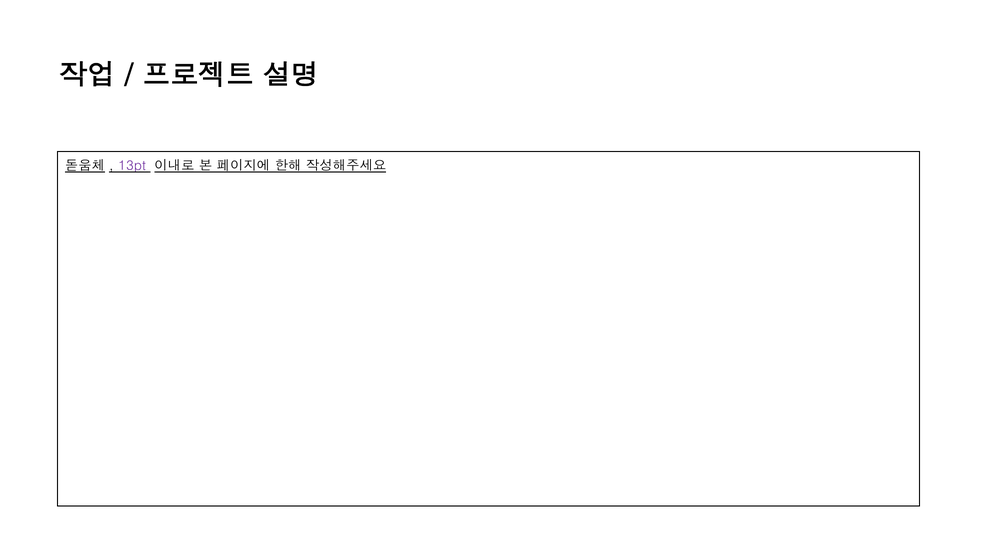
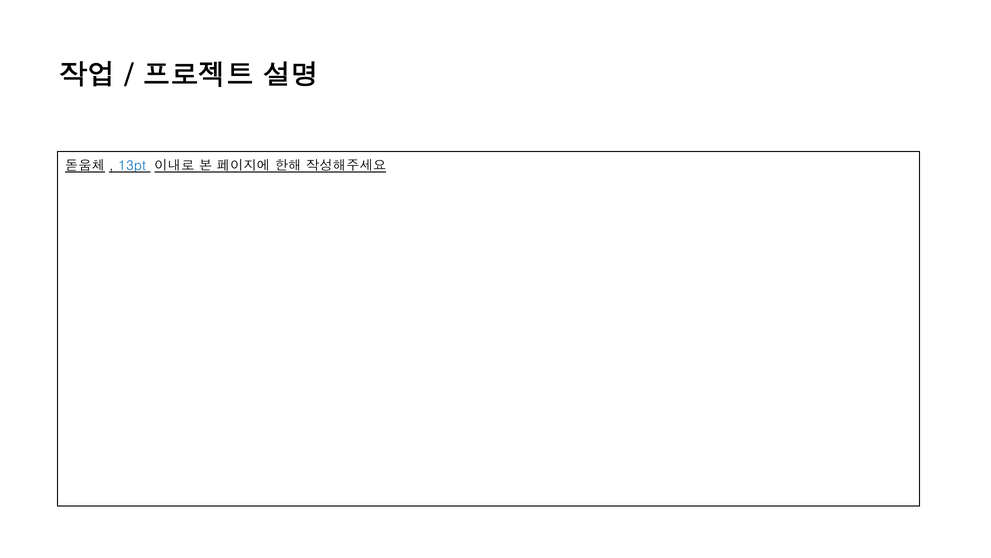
13pt colour: purple -> blue
